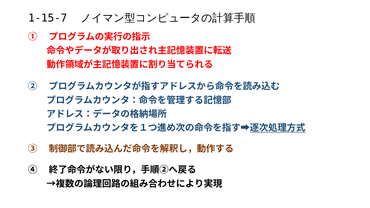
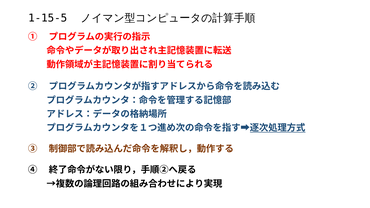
1-15-7: 1-15-7 -> 1-15-5
